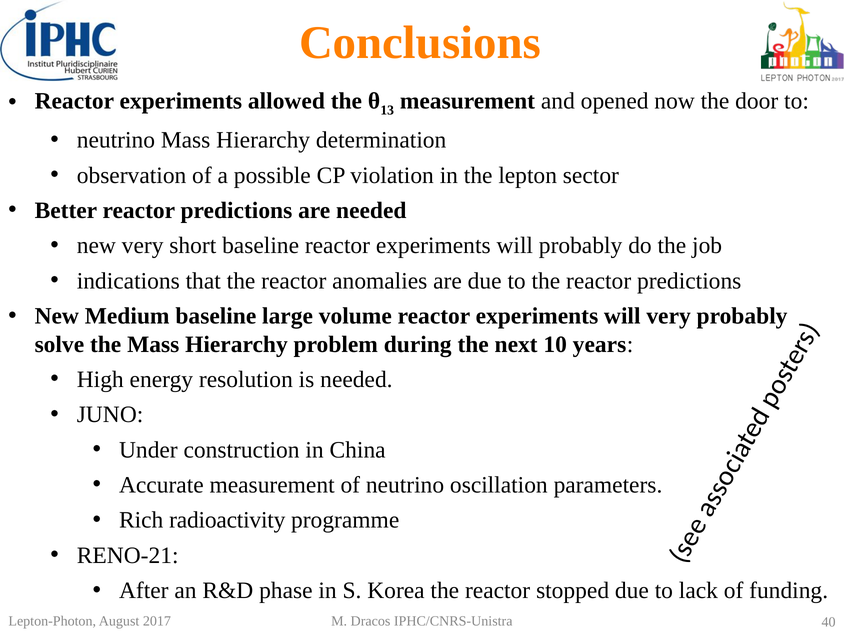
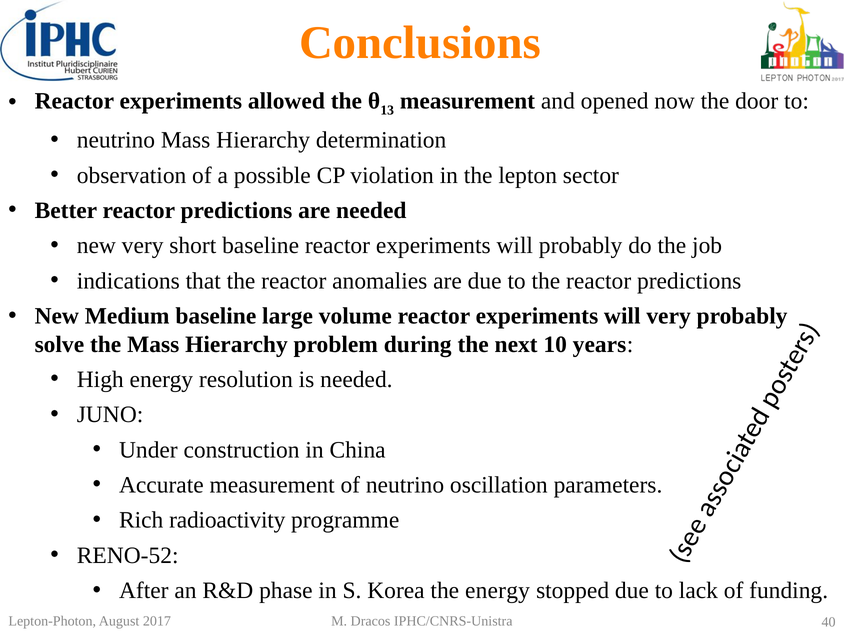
RENO-21: RENO-21 -> RENO-52
Korea the reactor: reactor -> energy
